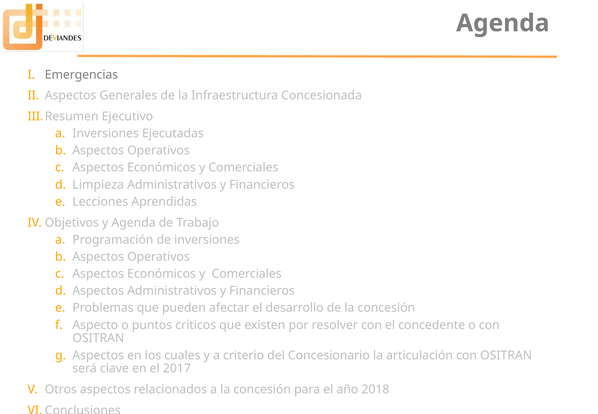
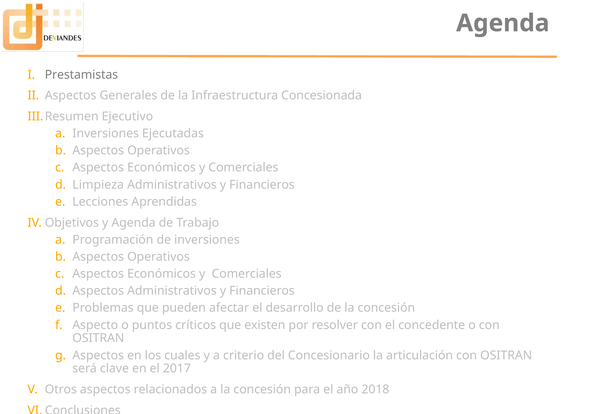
Emergencias: Emergencias -> Prestamistas
